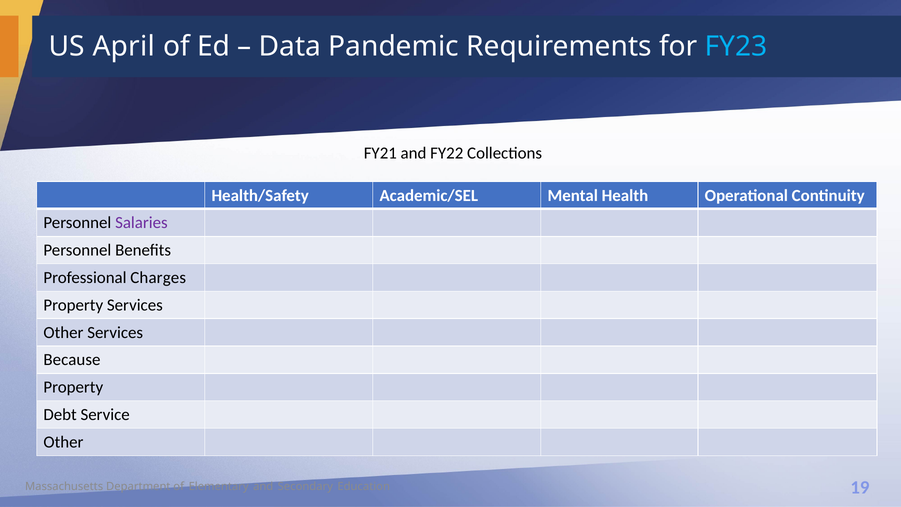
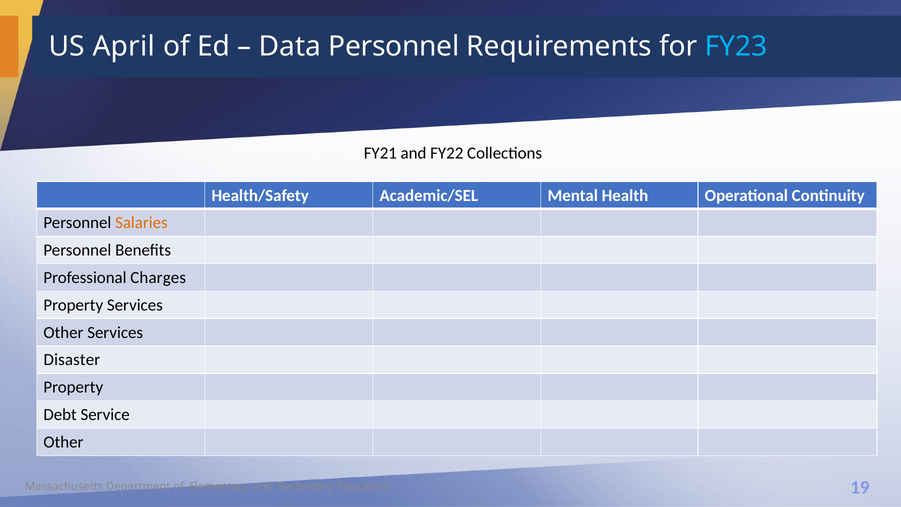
Data Pandemic: Pandemic -> Personnel
Salaries colour: purple -> orange
Because: Because -> Disaster
